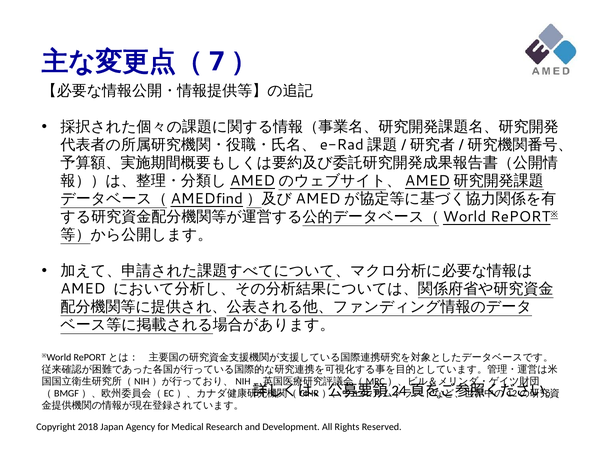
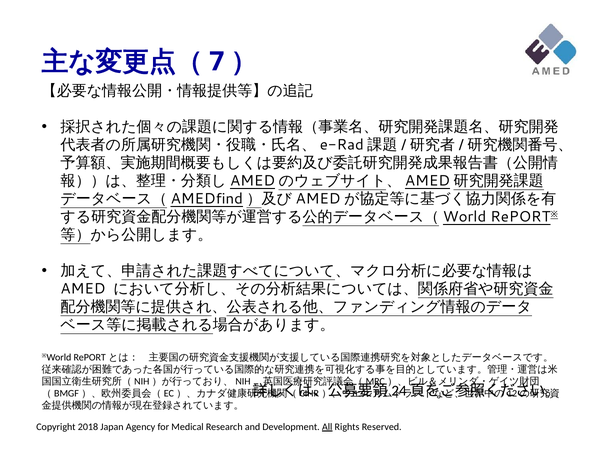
All at (327, 427) underline: none -> present
